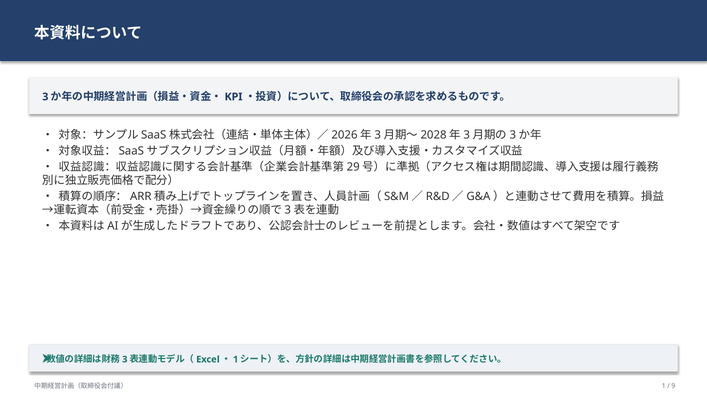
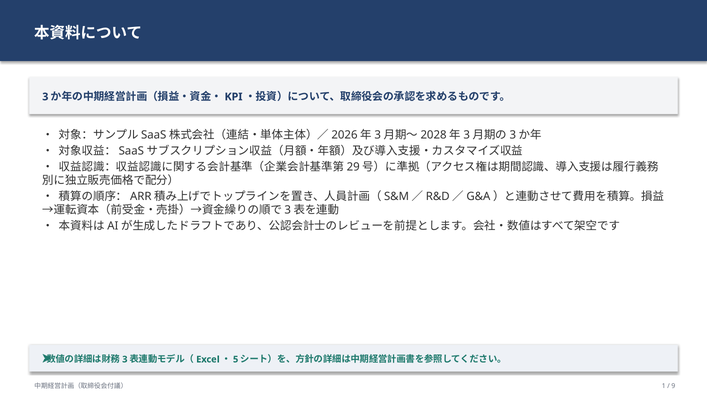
1 at (236, 359): 1 -> 5
